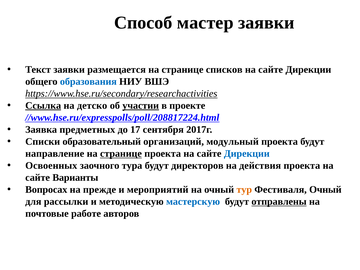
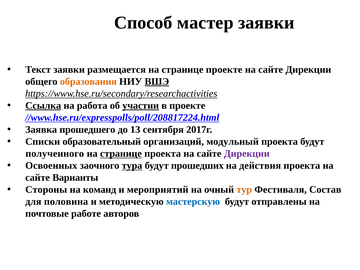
странице списков: списков -> проекте
образования colour: blue -> orange
ВШЭ underline: none -> present
детско: детско -> работа
предметных: предметных -> прошедшего
17: 17 -> 13
направление: направление -> полученного
Дирекции at (247, 154) colour: blue -> purple
тура underline: none -> present
директоров: директоров -> прошедших
Вопросах: Вопросах -> Стороны
прежде: прежде -> команд
Фестиваля Очный: Очный -> Состав
рассылки: рассылки -> половина
отправлены underline: present -> none
